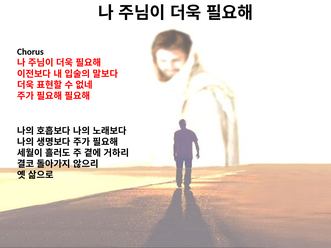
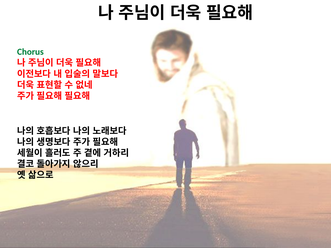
Chorus colour: black -> green
